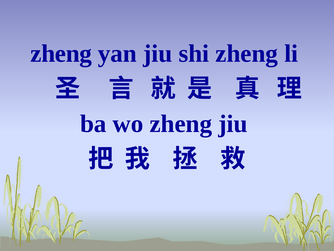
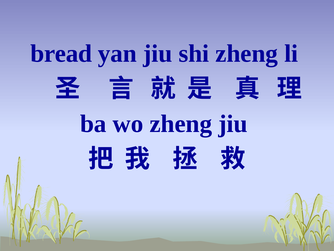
zheng at (61, 54): zheng -> bread
